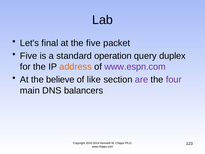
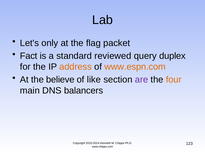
final: final -> only
the five: five -> flag
Five at (29, 56): Five -> Fact
operation: operation -> reviewed
www.espn.com colour: purple -> orange
four colour: purple -> orange
